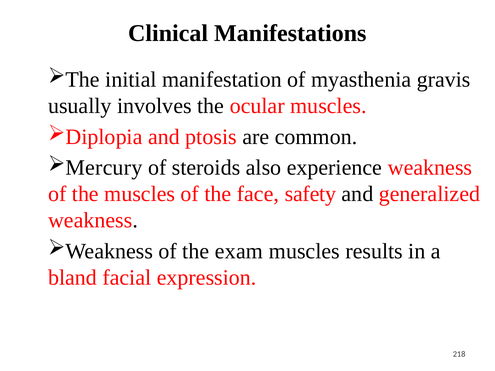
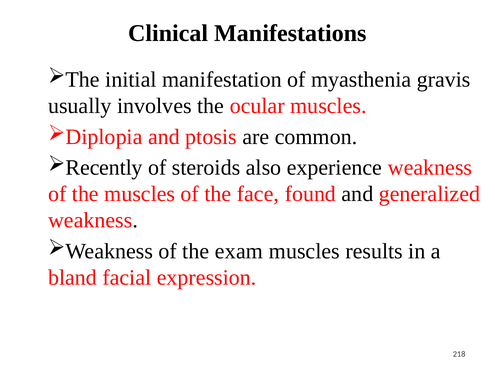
Mercury: Mercury -> Recently
safety: safety -> found
